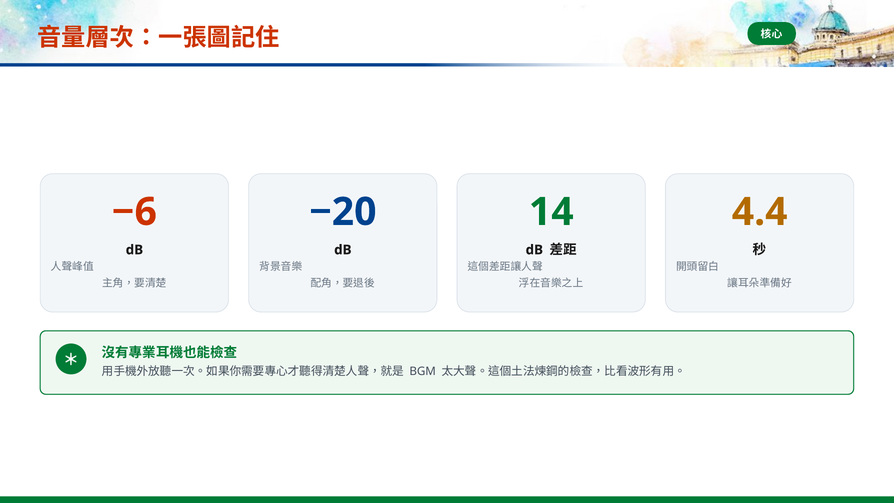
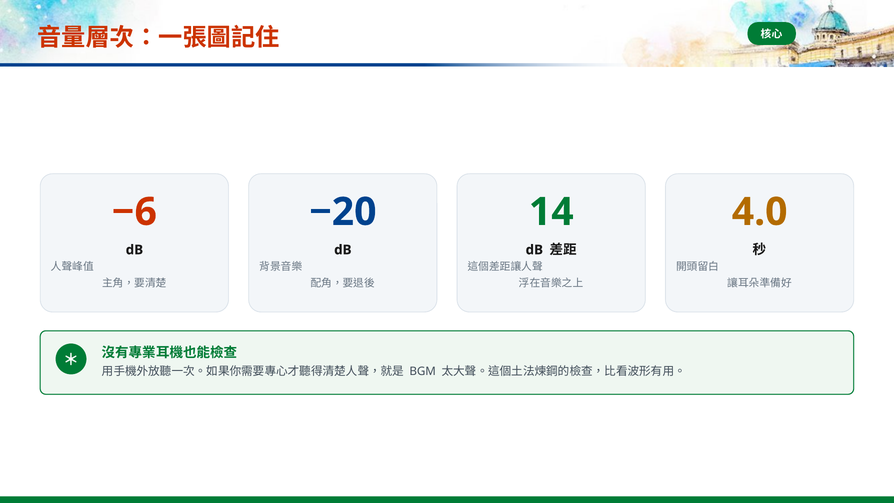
4.4: 4.4 -> 4.0
